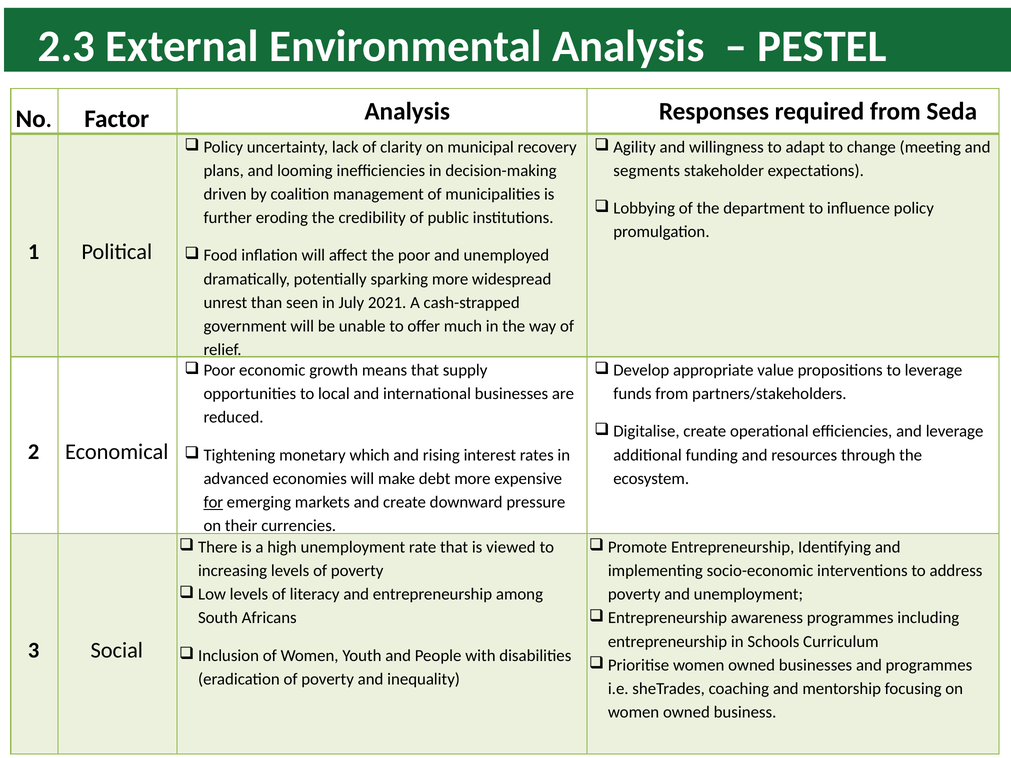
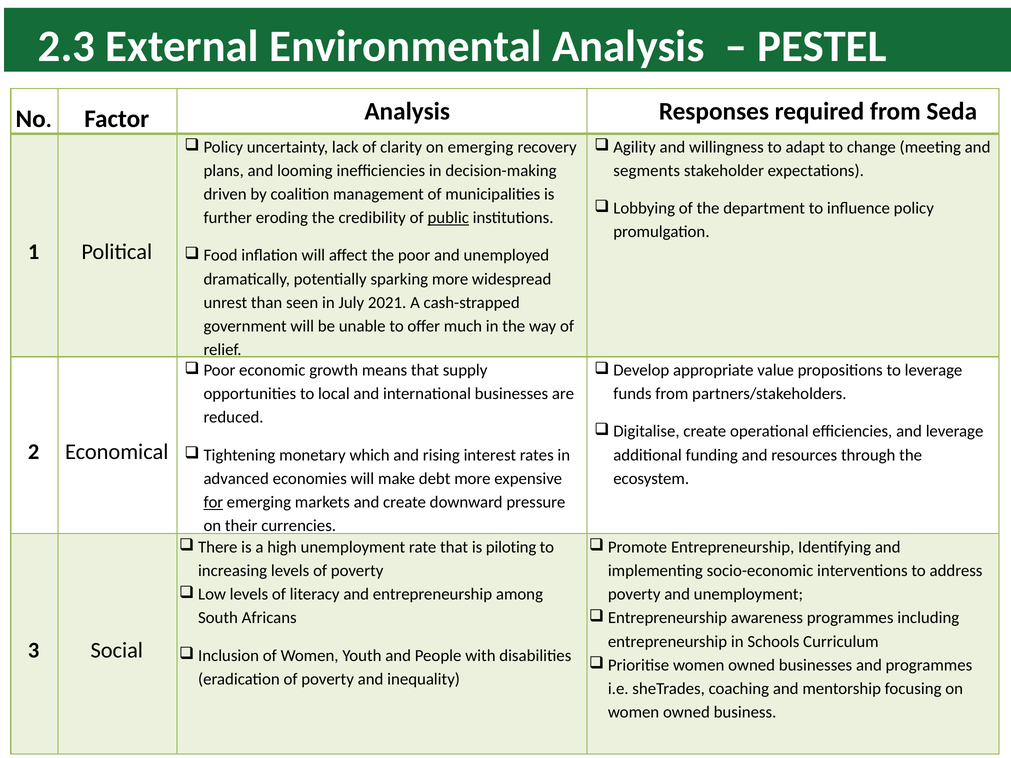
on municipal: municipal -> emerging
public underline: none -> present
viewed: viewed -> piloting
